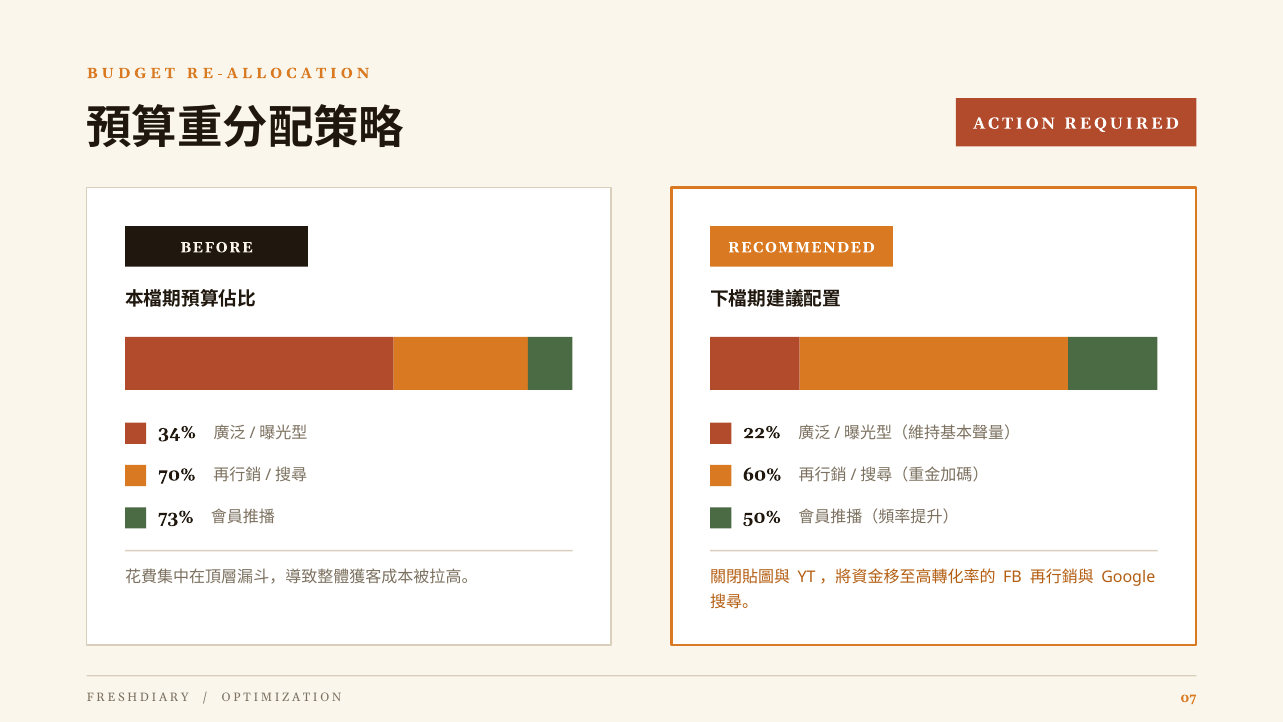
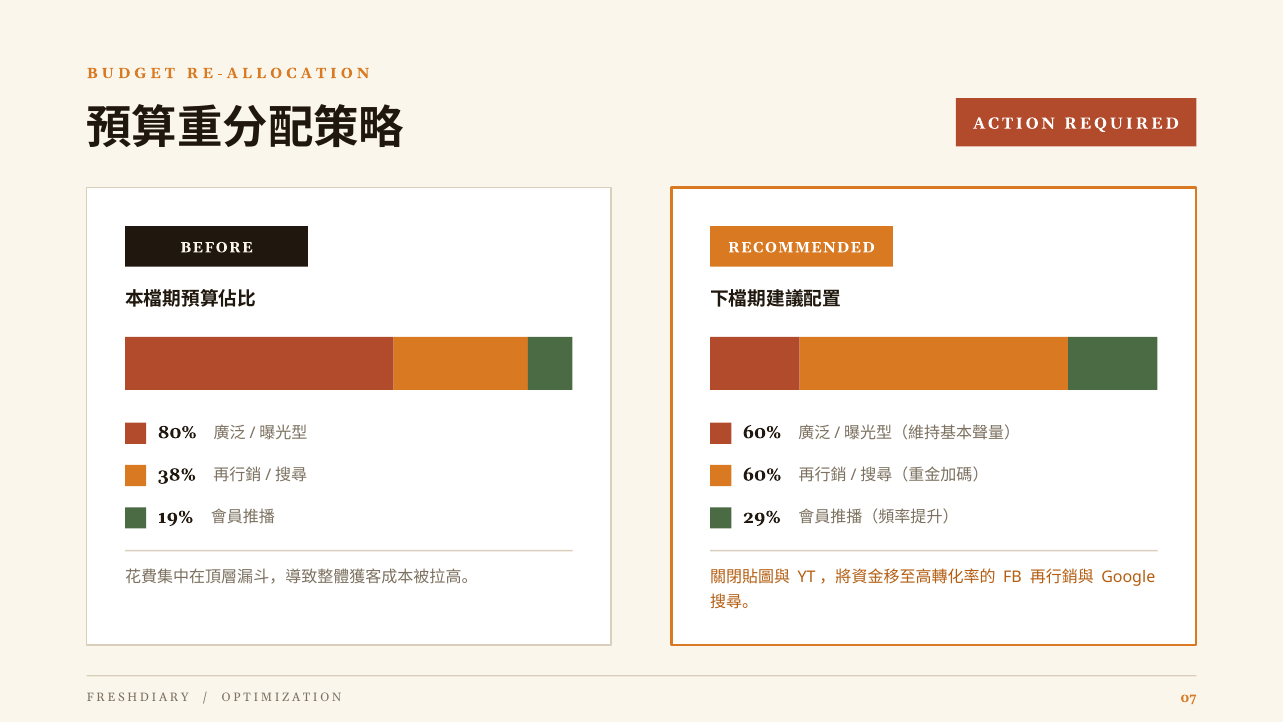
34%: 34% -> 80%
22% at (762, 432): 22% -> 60%
70%: 70% -> 38%
73%: 73% -> 19%
50%: 50% -> 29%
